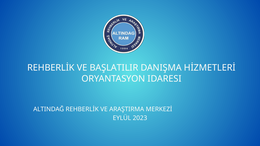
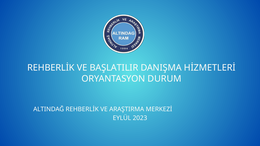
IDARESI: IDARESI -> DURUM
